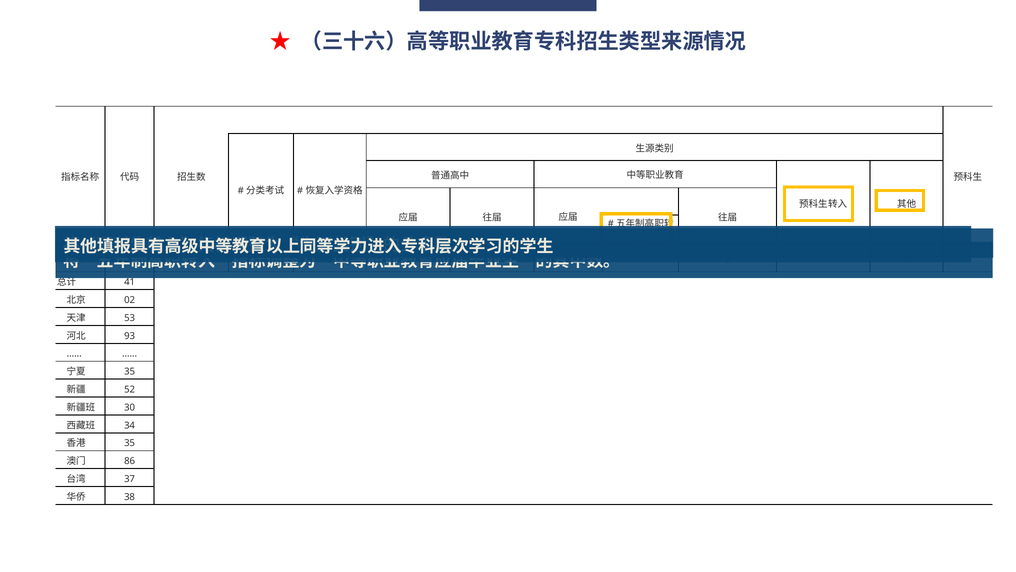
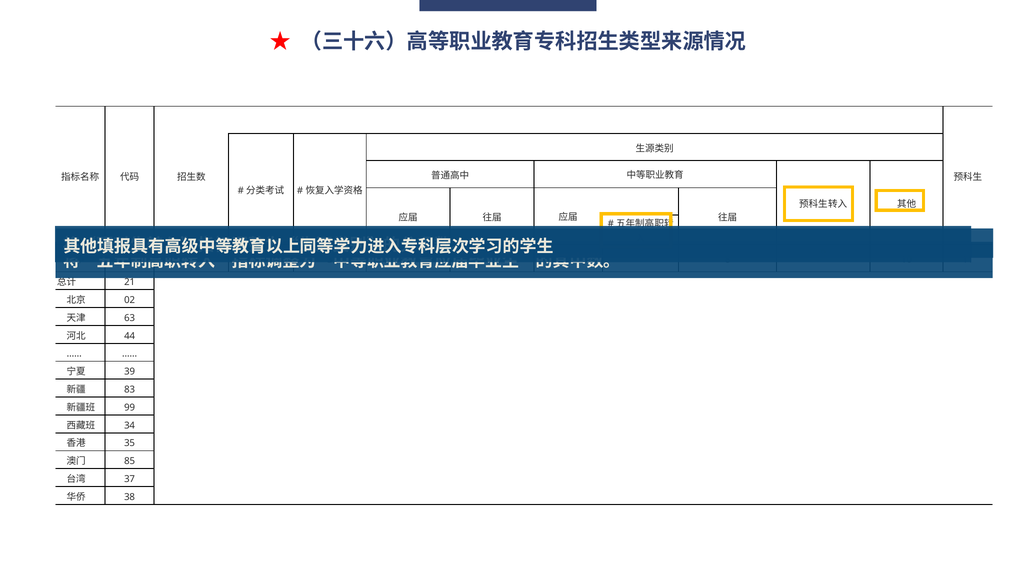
41: 41 -> 21
53: 53 -> 63
93: 93 -> 44
35 at (130, 371): 35 -> 39
52: 52 -> 83
30: 30 -> 99
86: 86 -> 85
